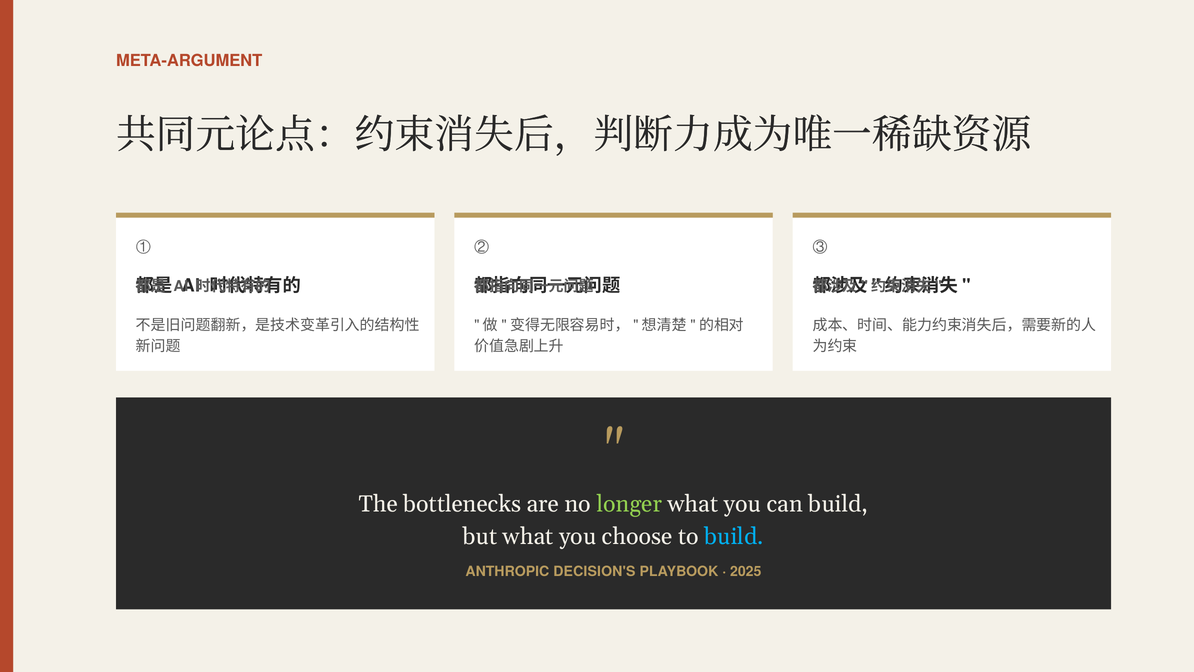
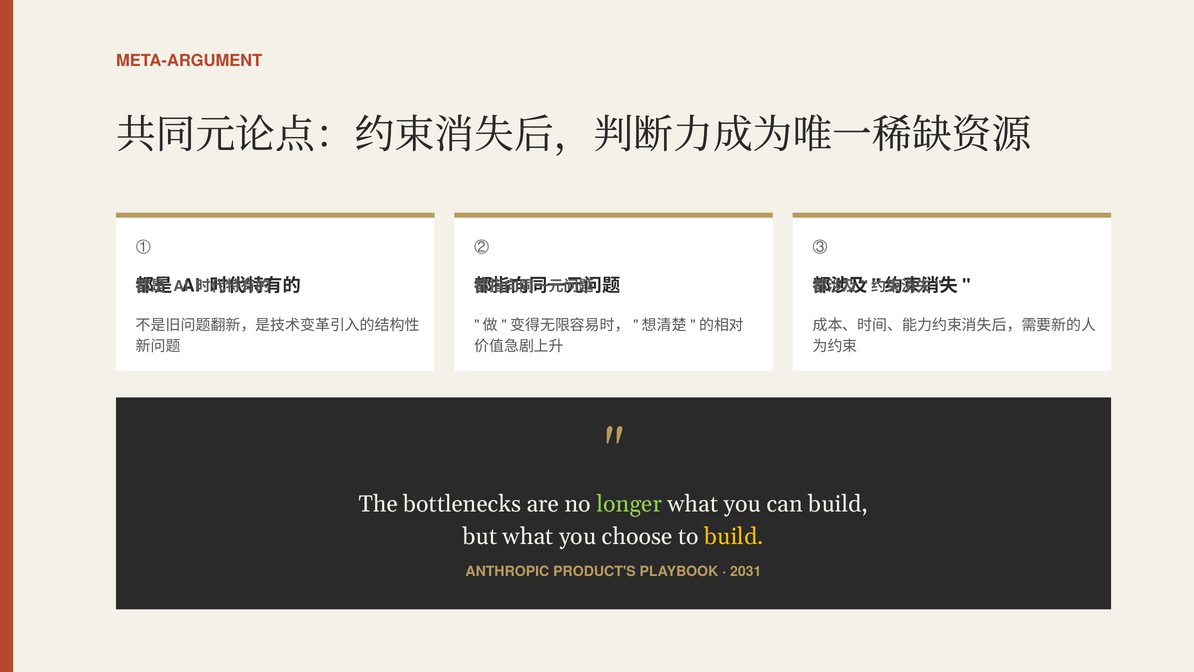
build at (734, 536) colour: light blue -> yellow
DECISION'S: DECISION'S -> PRODUCT'S
2025: 2025 -> 2031
